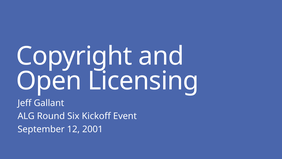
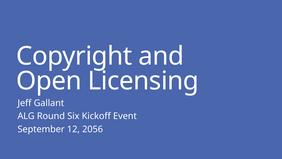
2001: 2001 -> 2056
